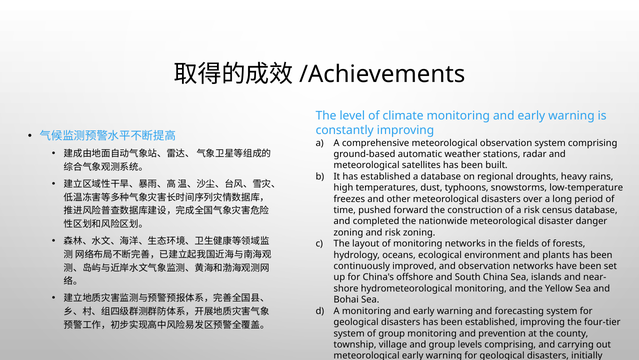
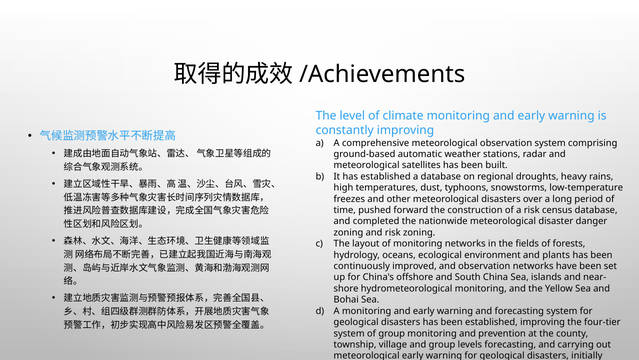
levels comprising: comprising -> forecasting
